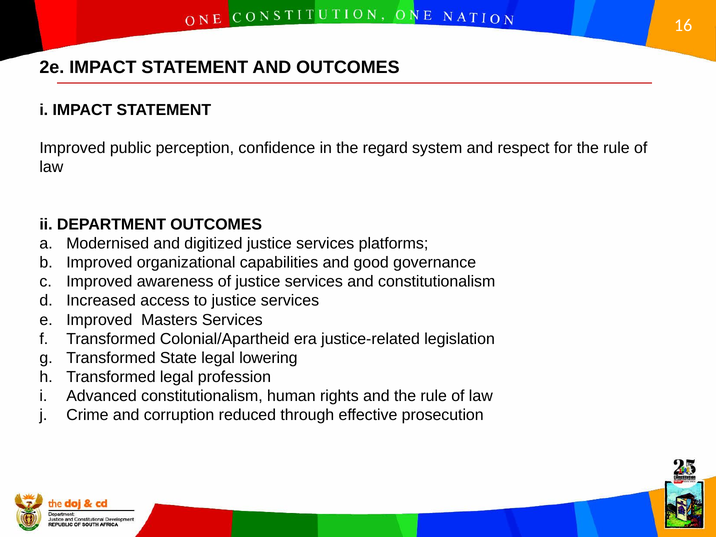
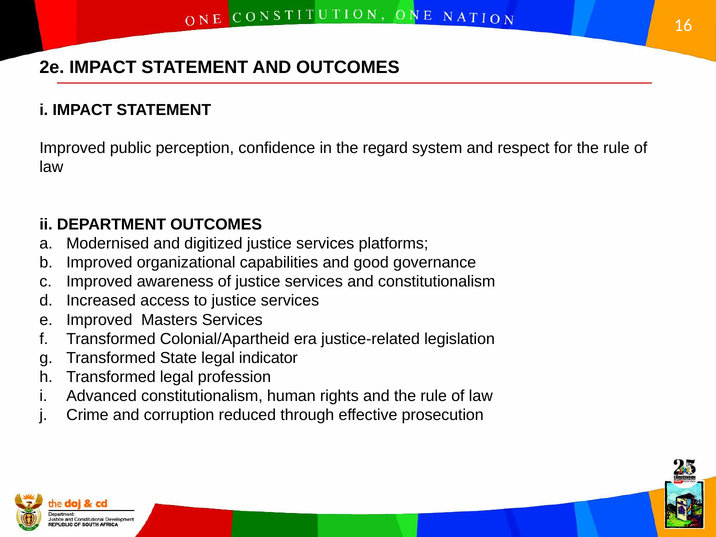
lowering: lowering -> indicator
